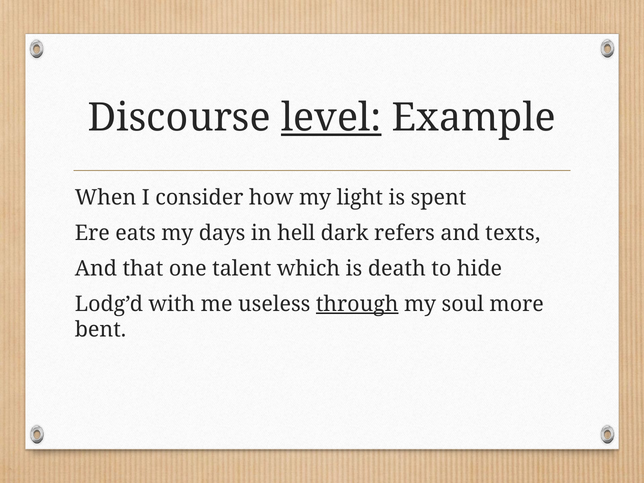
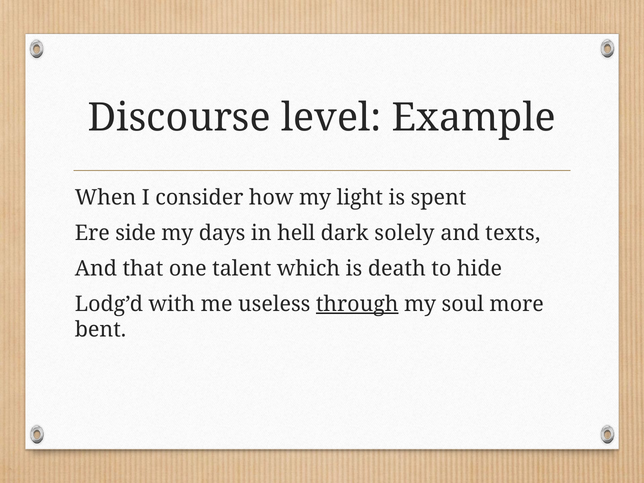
level underline: present -> none
eats: eats -> side
refers: refers -> solely
